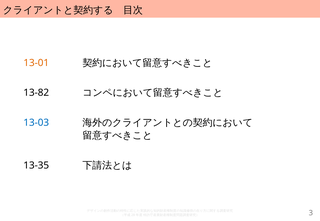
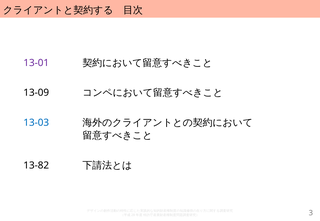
13-01 colour: orange -> purple
13-82: 13-82 -> 13-09
13-35: 13-35 -> 13-82
